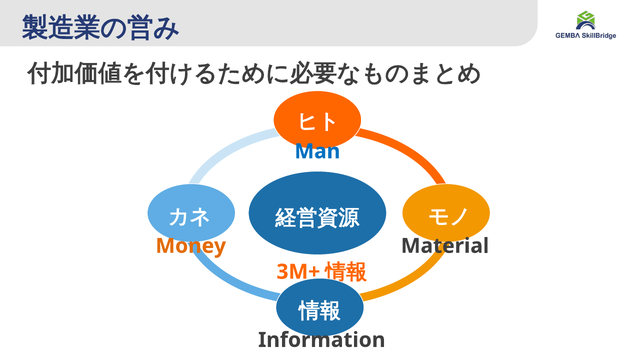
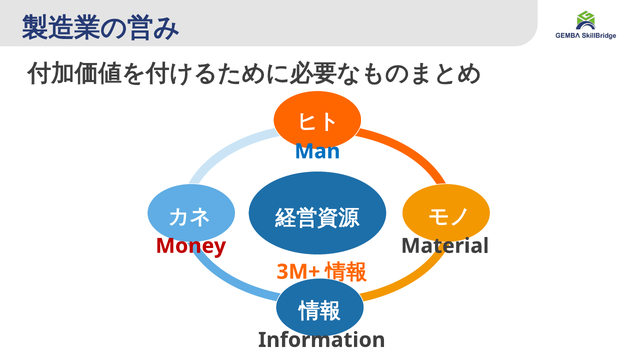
Money colour: orange -> red
